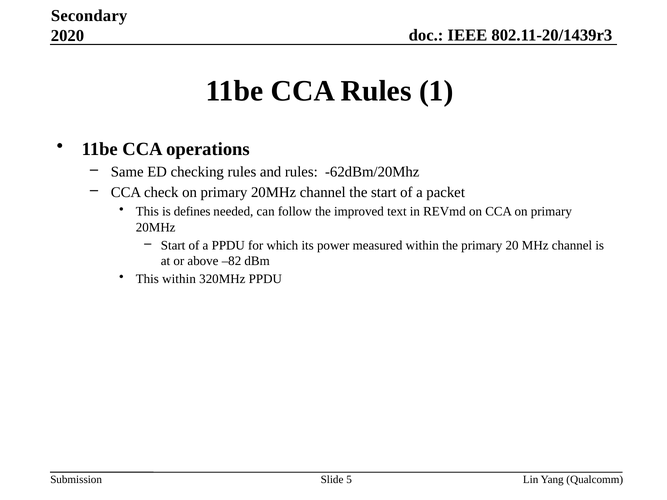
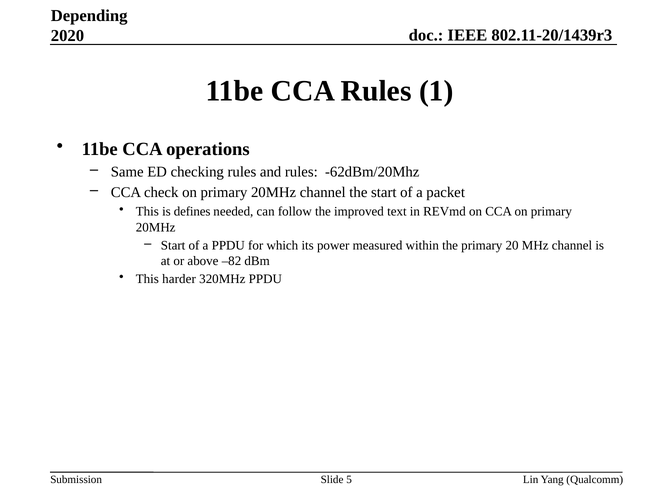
Secondary: Secondary -> Depending
This within: within -> harder
